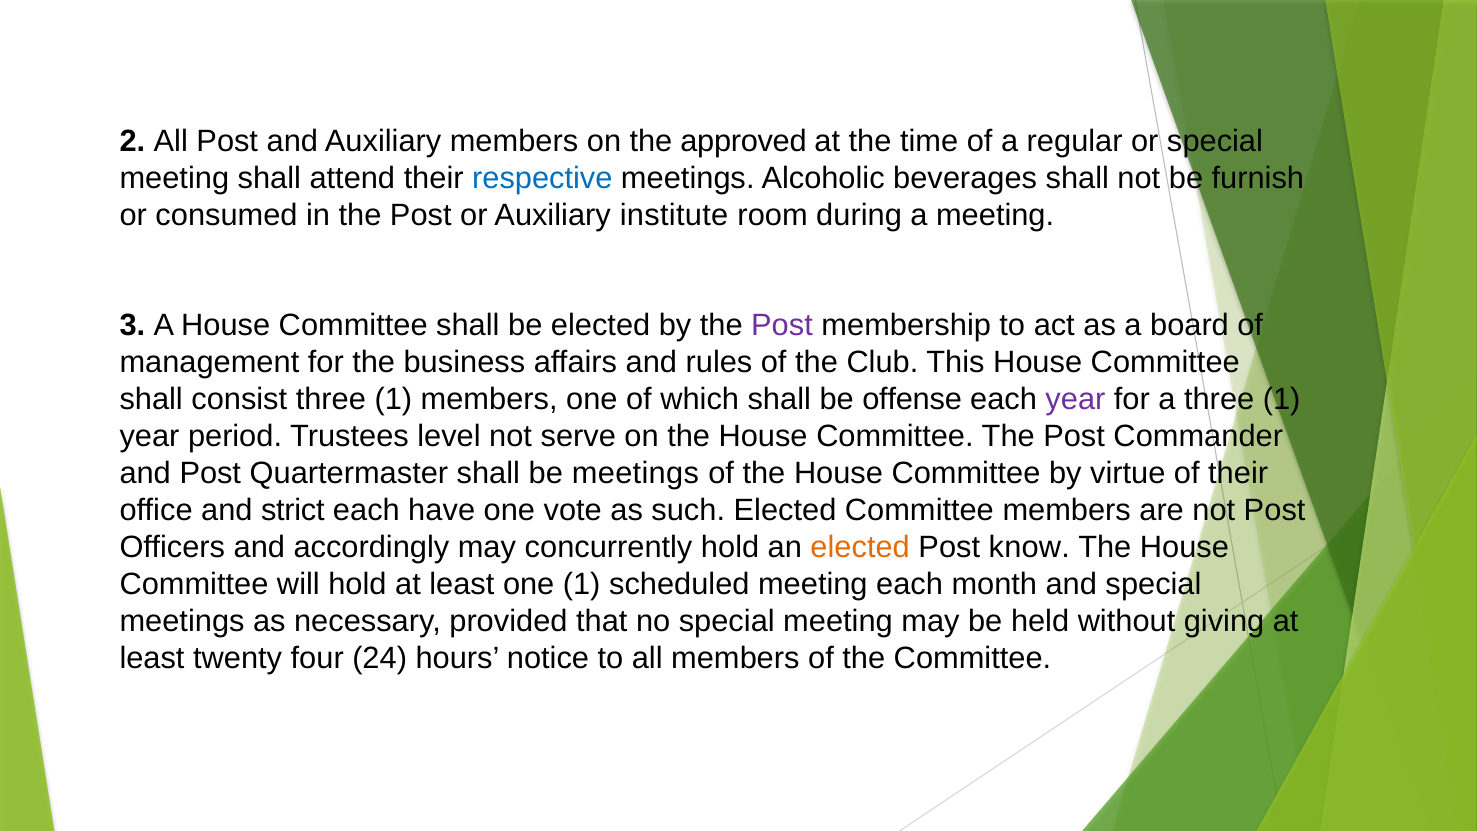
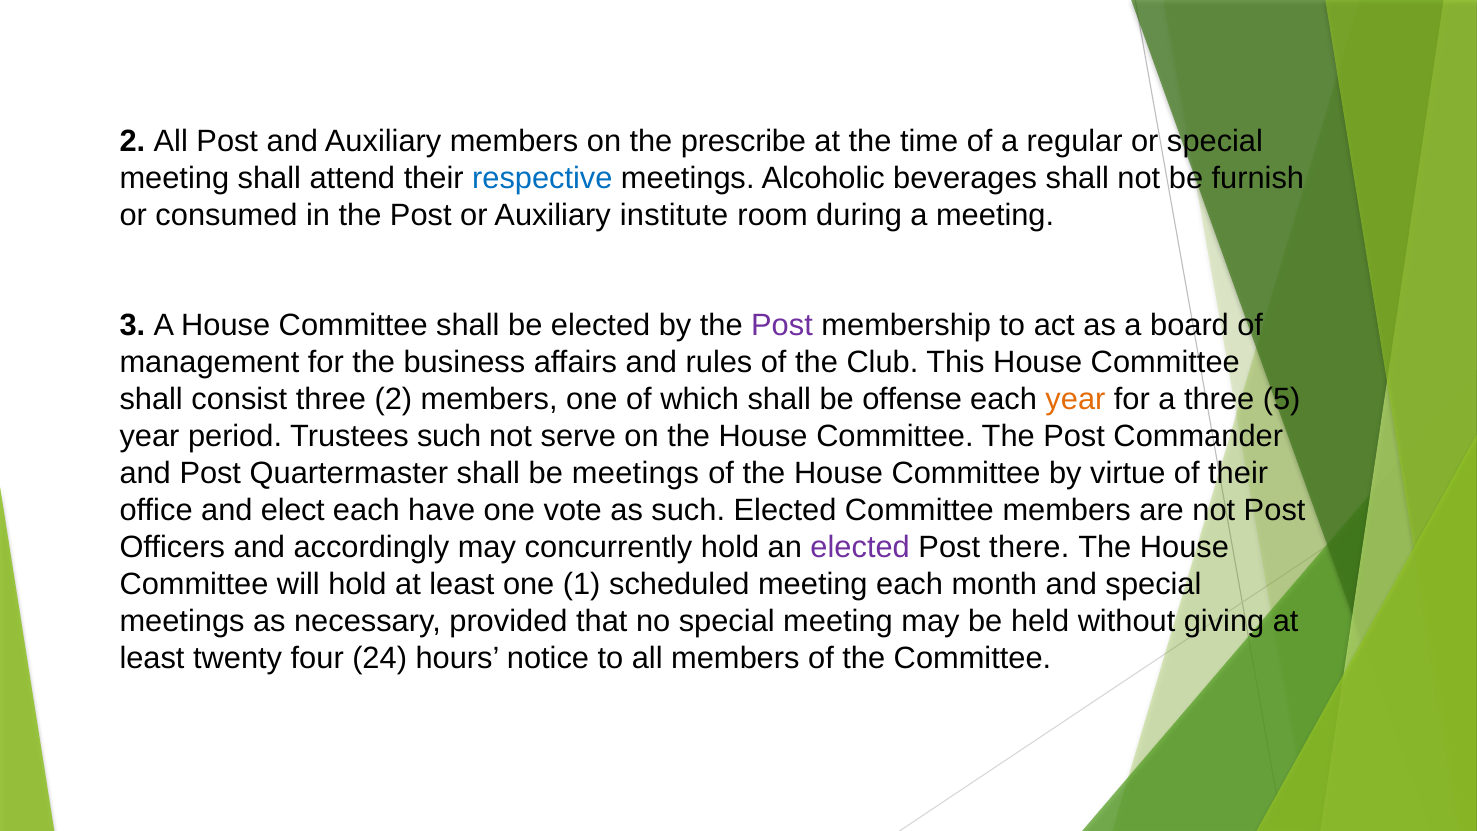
approved: approved -> prescribe
consist three 1: 1 -> 2
year at (1075, 399) colour: purple -> orange
a three 1: 1 -> 5
Trustees level: level -> such
strict: strict -> elect
elected at (860, 547) colour: orange -> purple
know: know -> there
